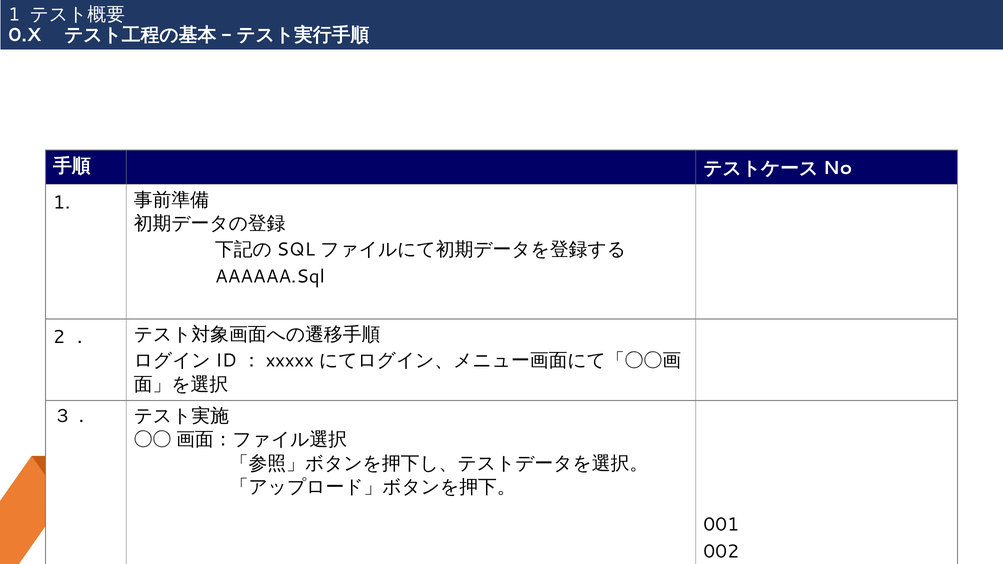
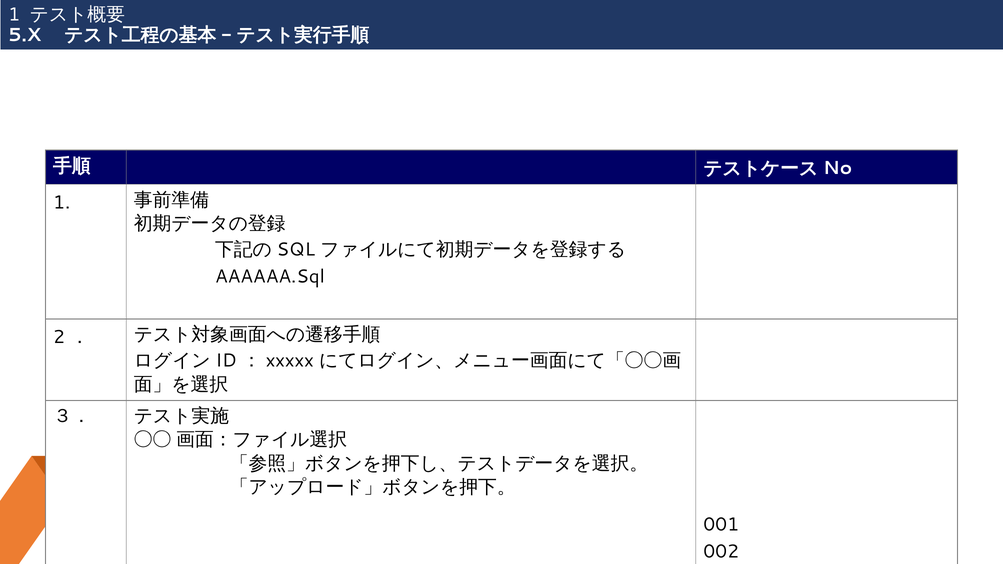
0.X: 0.X -> 5.X
